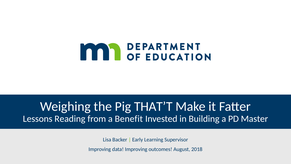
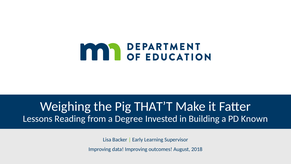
Benefit: Benefit -> Degree
Master: Master -> Known
